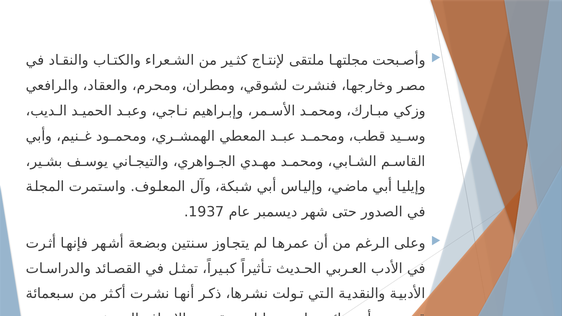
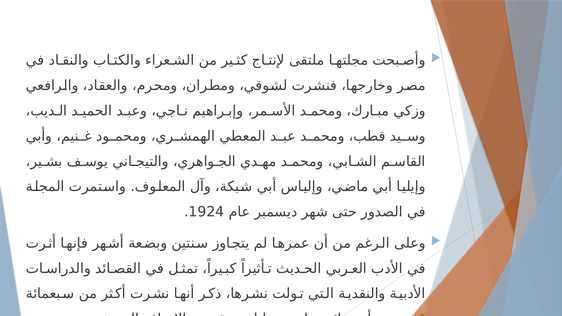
1937: 1937 -> 1924
